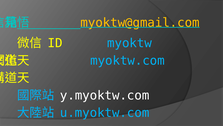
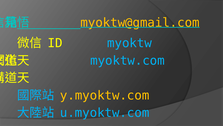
y.myoktw.com colour: white -> yellow
